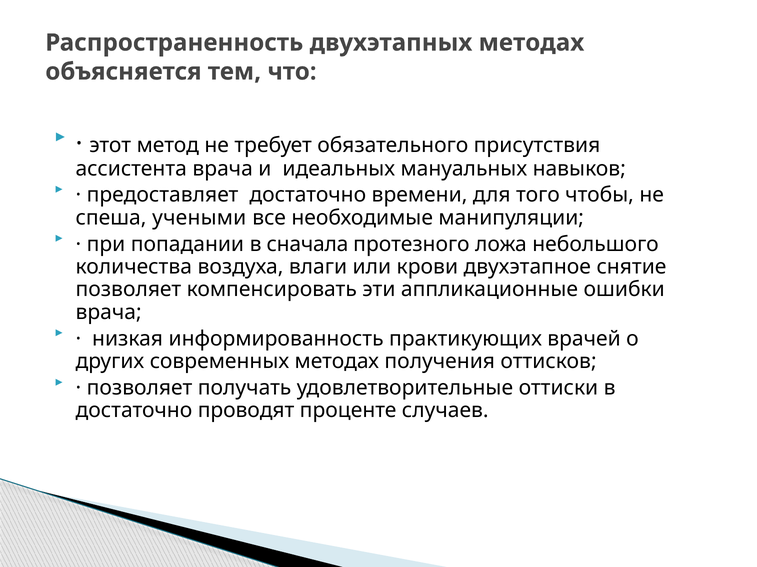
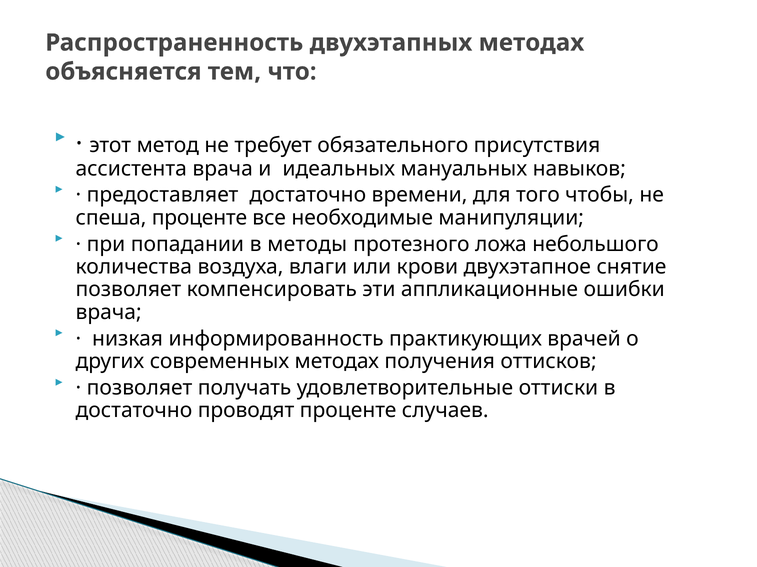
спеша учеными: учеными -> проценте
сначала: сначала -> методы
